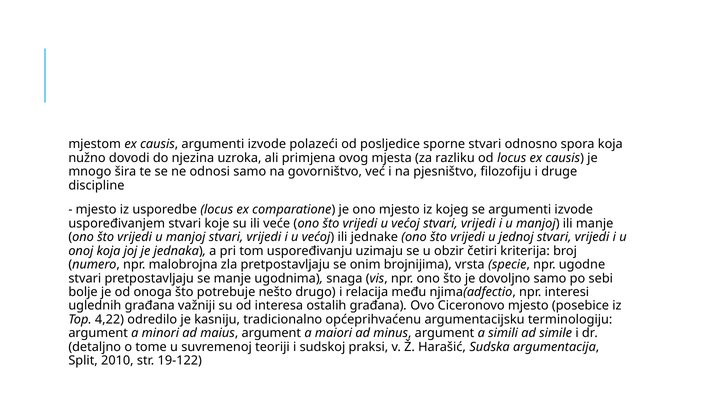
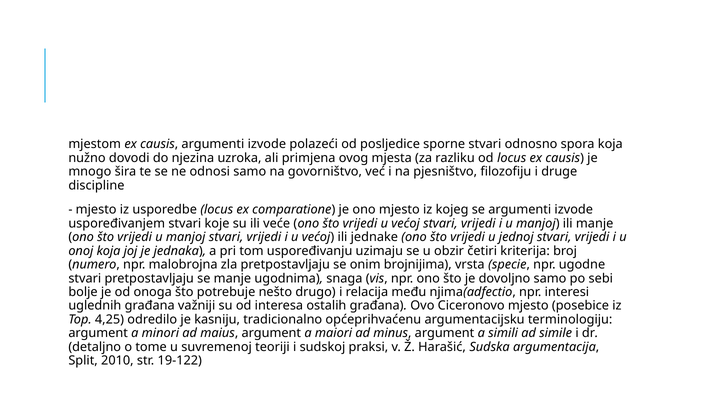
4,22: 4,22 -> 4,25
